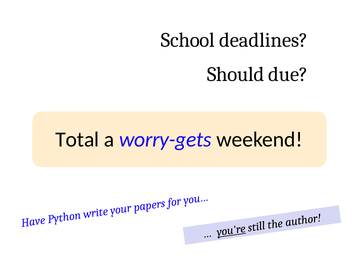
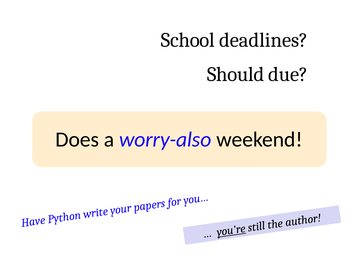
Total: Total -> Does
worry-gets: worry-gets -> worry-also
